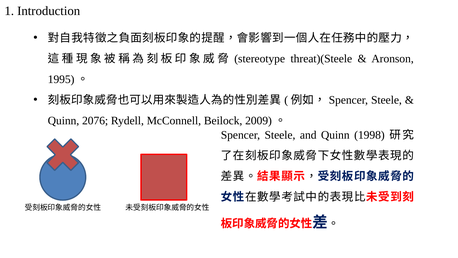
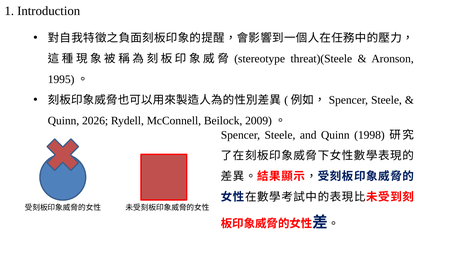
2076: 2076 -> 2026
